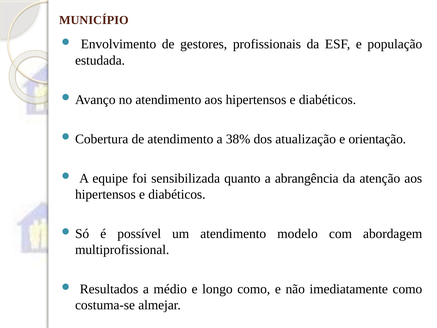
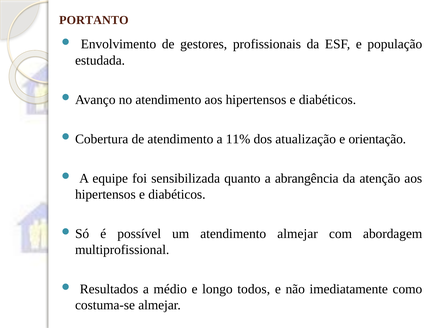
MUNICÍPIO: MUNICÍPIO -> PORTANTO
38%: 38% -> 11%
atendimento modelo: modelo -> almejar
longo como: como -> todos
